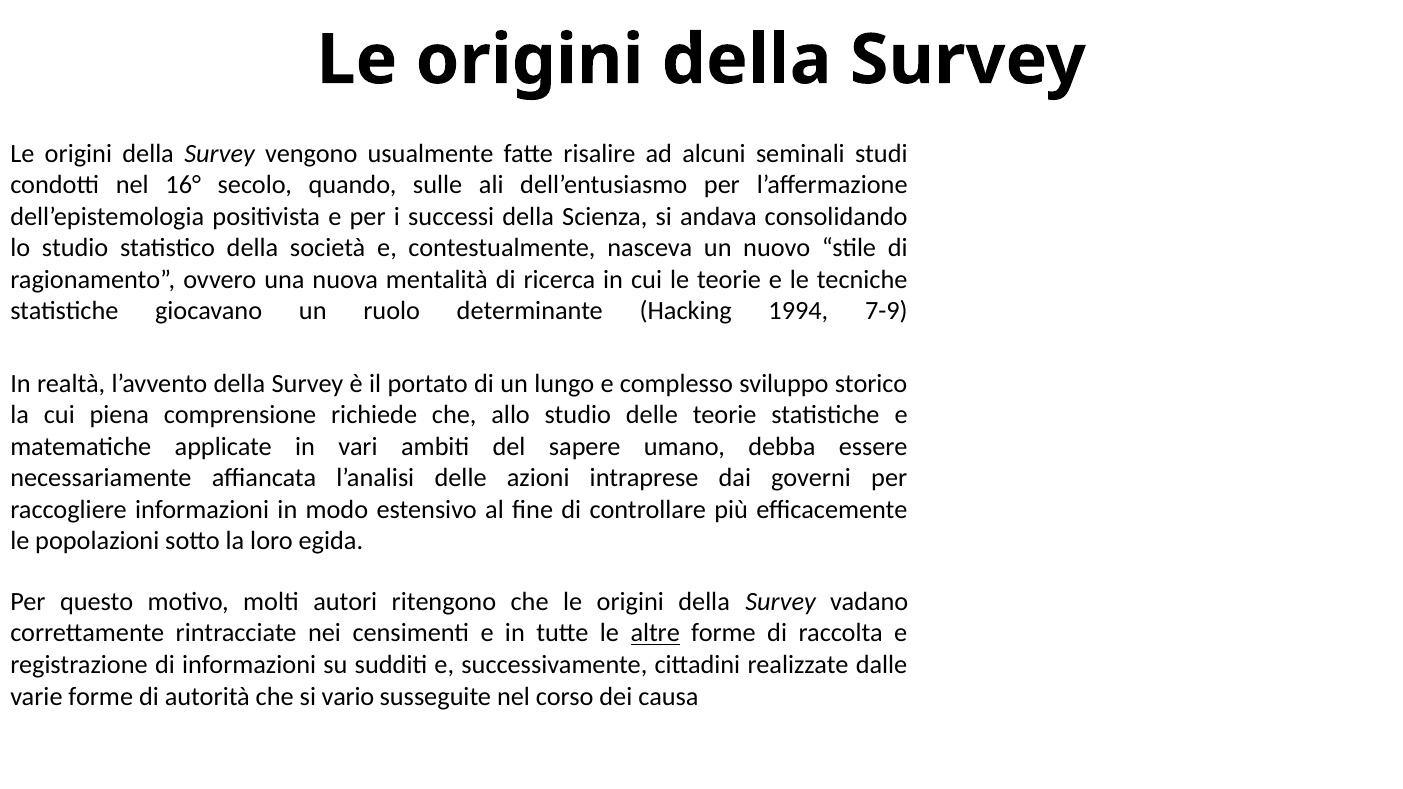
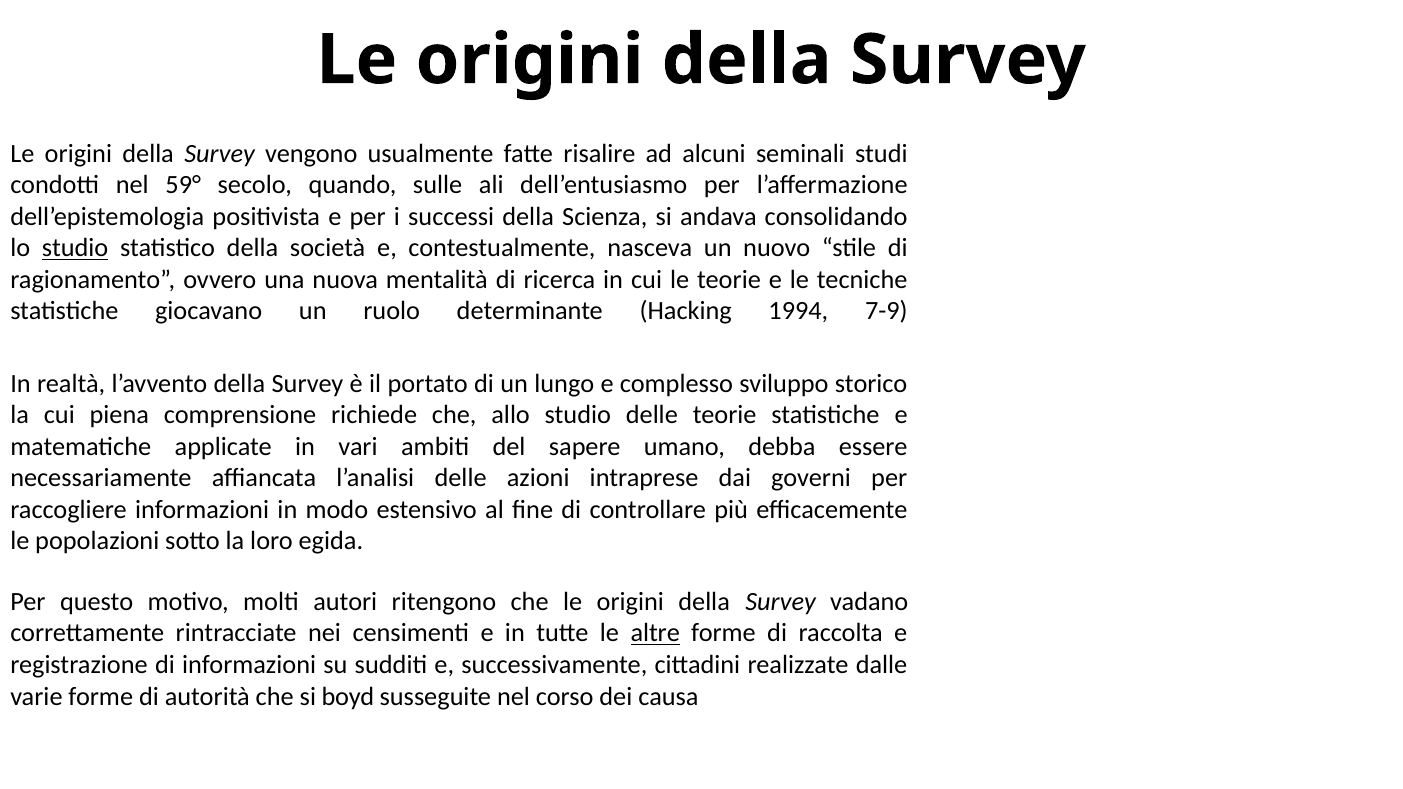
16°: 16° -> 59°
studio at (75, 248) underline: none -> present
vario: vario -> boyd
